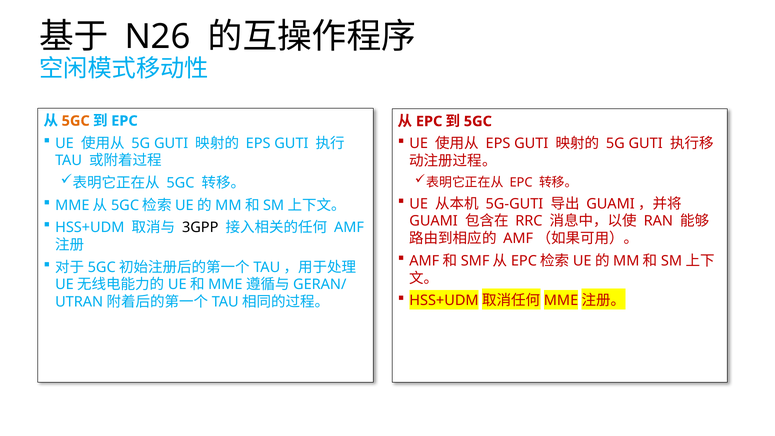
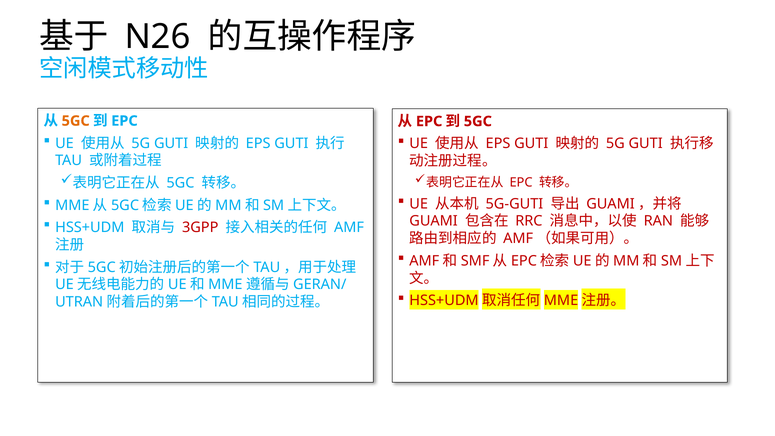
3GPP colour: black -> red
